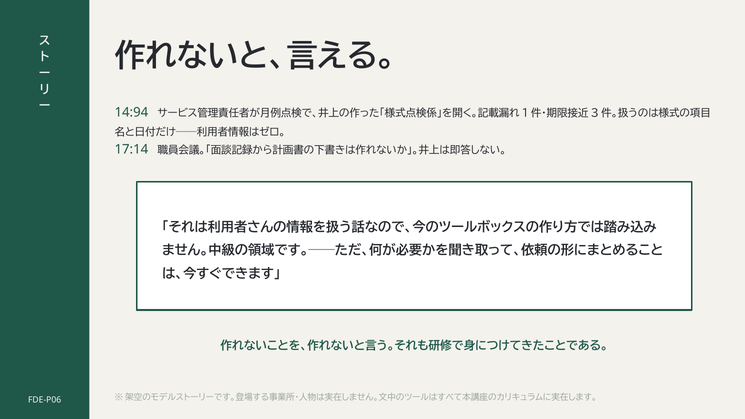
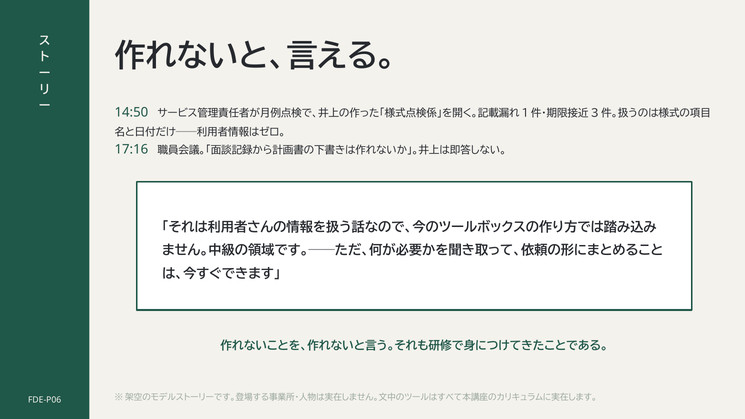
14:94: 14:94 -> 14:50
17:14: 17:14 -> 17:16
